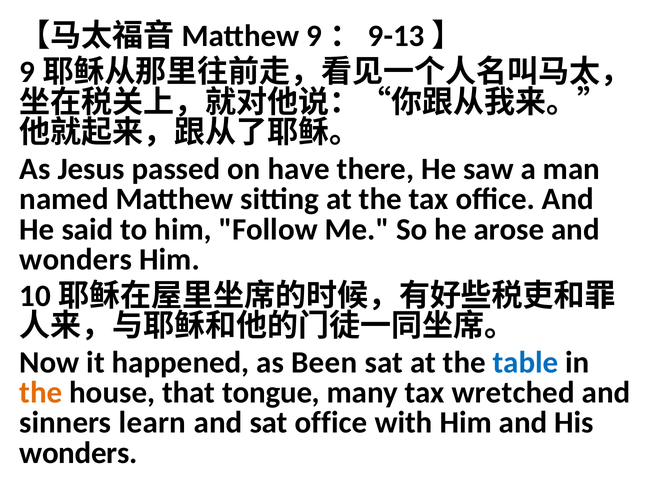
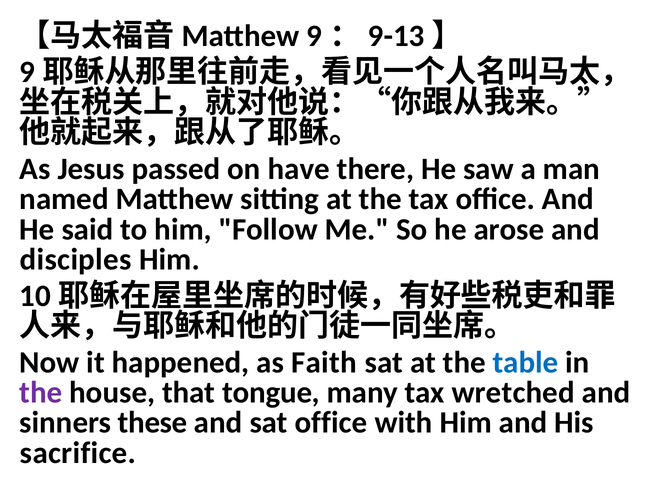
wonders at (76, 259): wonders -> disciples
Been: Been -> Faith
the at (41, 392) colour: orange -> purple
learn: learn -> these
wonders at (78, 453): wonders -> sacrifice
